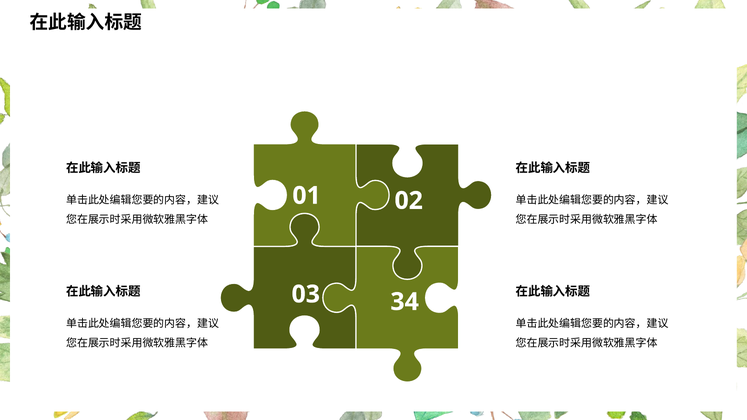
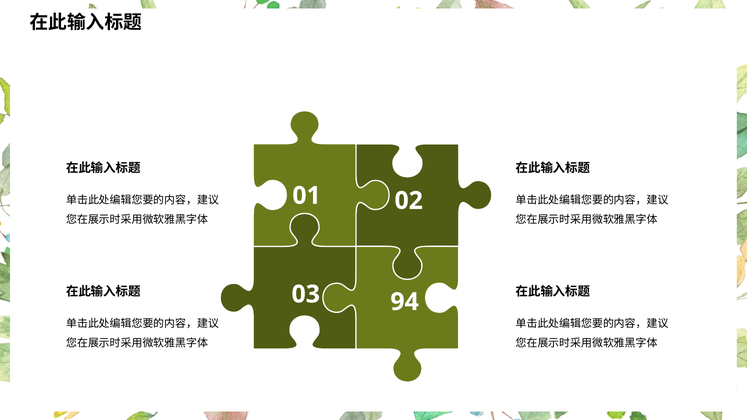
34: 34 -> 94
